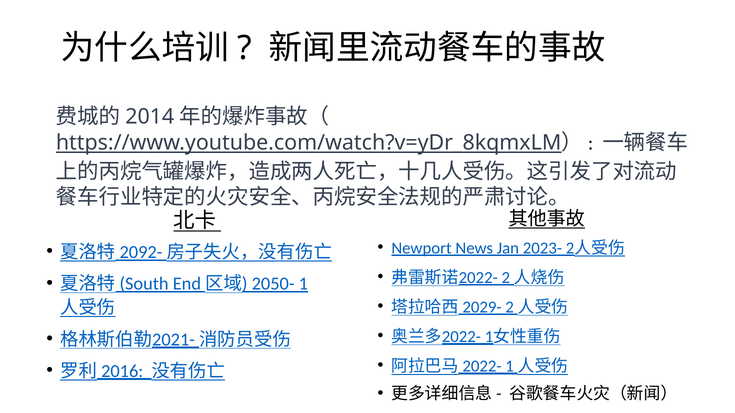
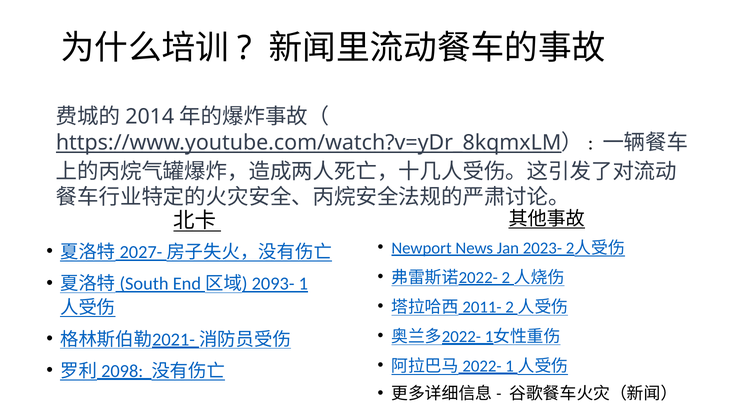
2092-: 2092- -> 2027-
2050-: 2050- -> 2093-
2029-: 2029- -> 2011-
2016: 2016 -> 2098
